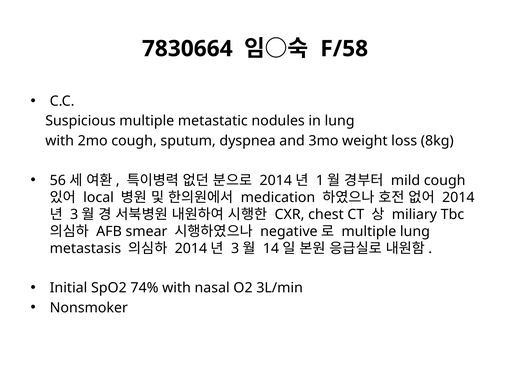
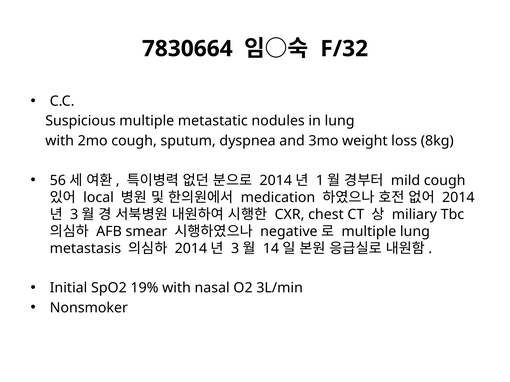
F/58: F/58 -> F/32
74%: 74% -> 19%
